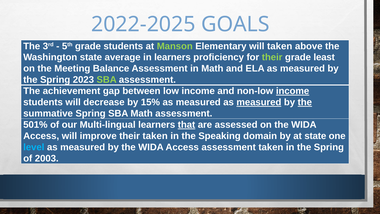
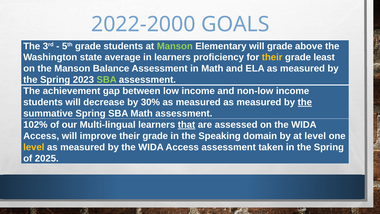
2022-2025: 2022-2025 -> 2022-2000
will taken: taken -> grade
their at (272, 57) colour: light green -> yellow
the Meeting: Meeting -> Manson
income at (293, 91) underline: present -> none
15%: 15% -> 30%
measured at (259, 102) underline: present -> none
501%: 501% -> 102%
improve their taken: taken -> grade
at state: state -> level
level at (34, 147) colour: light blue -> yellow
2003: 2003 -> 2025
